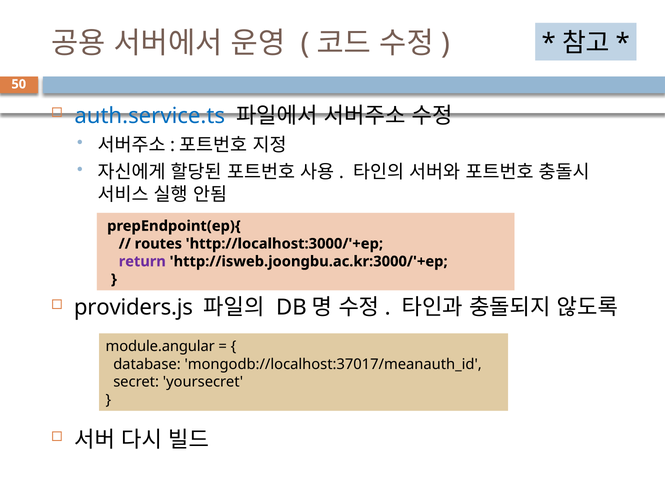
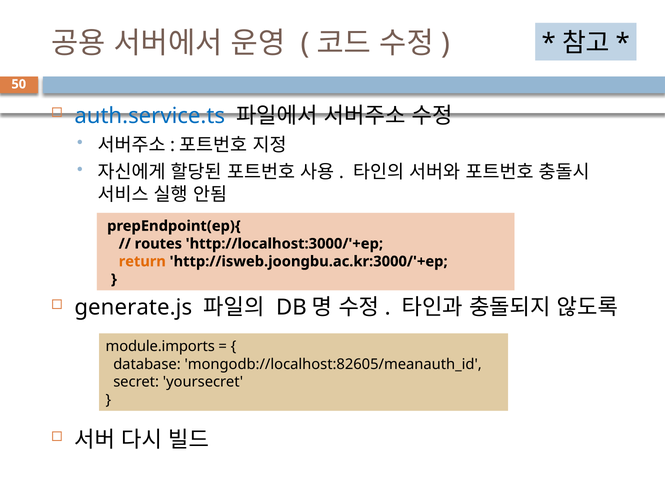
return colour: purple -> orange
providers.js: providers.js -> generate.js
module.angular: module.angular -> module.imports
mongodb://localhost:37017/meanauth_id: mongodb://localhost:37017/meanauth_id -> mongodb://localhost:82605/meanauth_id
